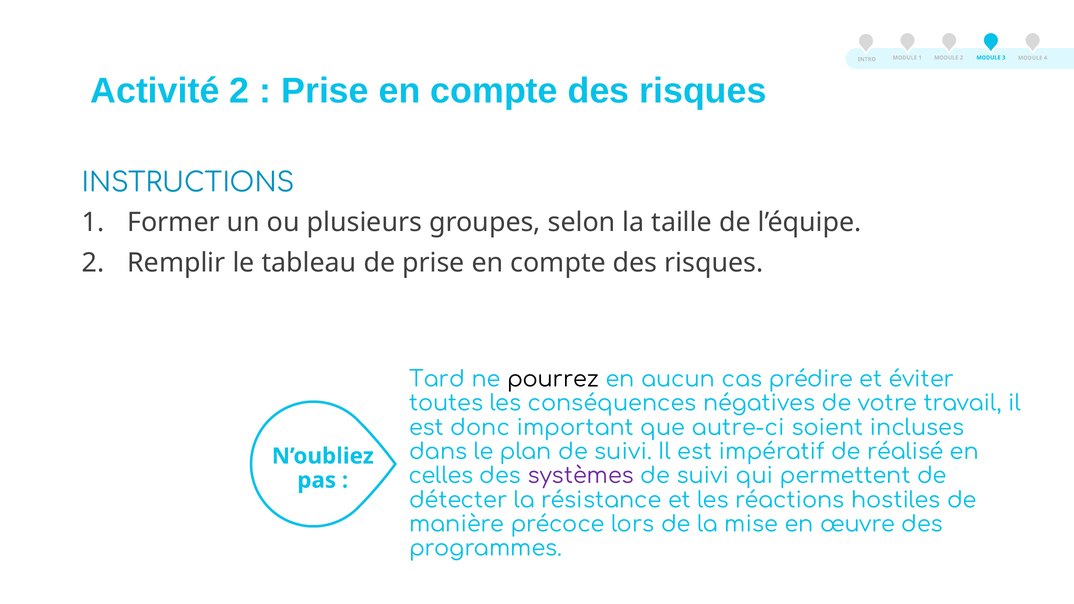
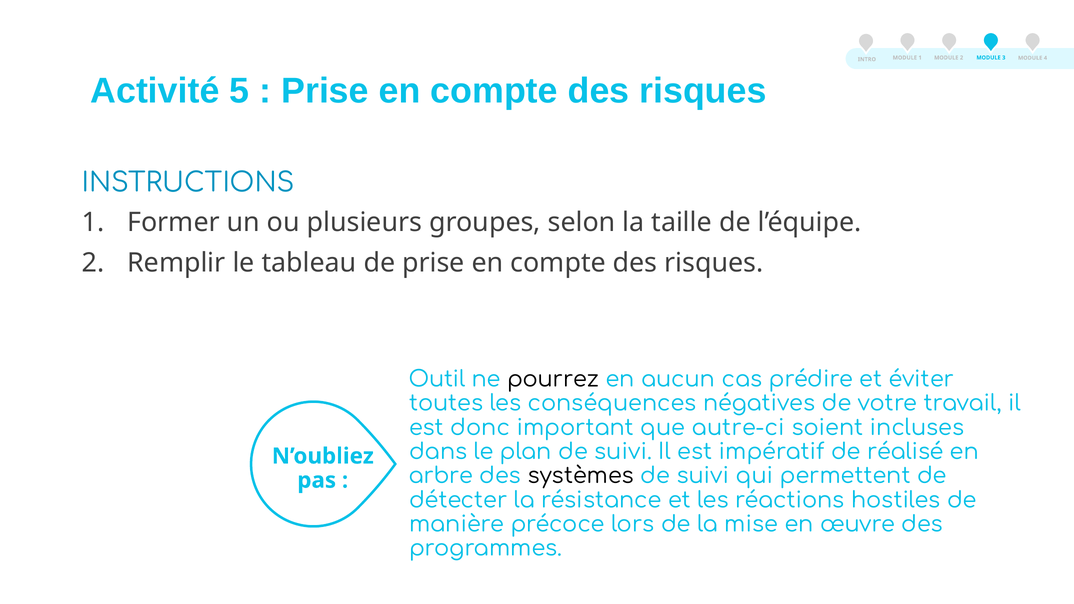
Activité 2: 2 -> 5
Tard: Tard -> Outil
celles: celles -> arbre
systèmes colour: purple -> black
